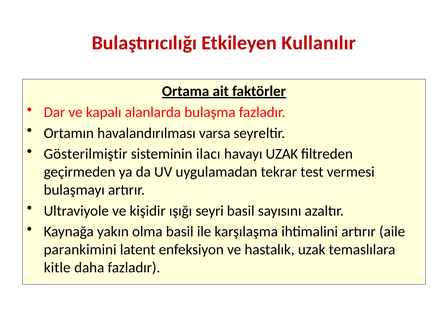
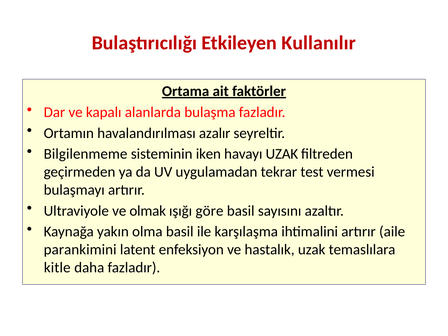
varsa: varsa -> azalır
Gösterilmiştir: Gösterilmiştir -> Bilgilenmeme
ilacı: ilacı -> iken
kişidir: kişidir -> olmak
seyri: seyri -> göre
